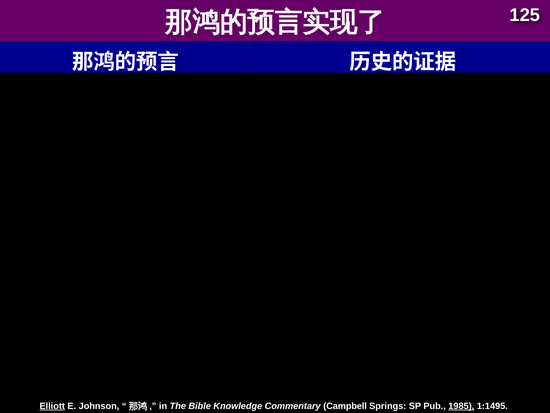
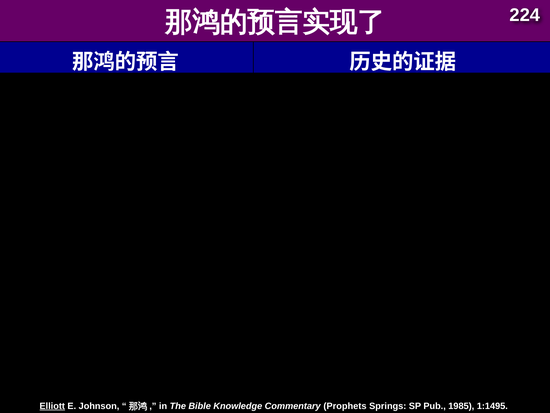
125: 125 -> 224
Campbell: Campbell -> Prophets
1985 underline: present -> none
